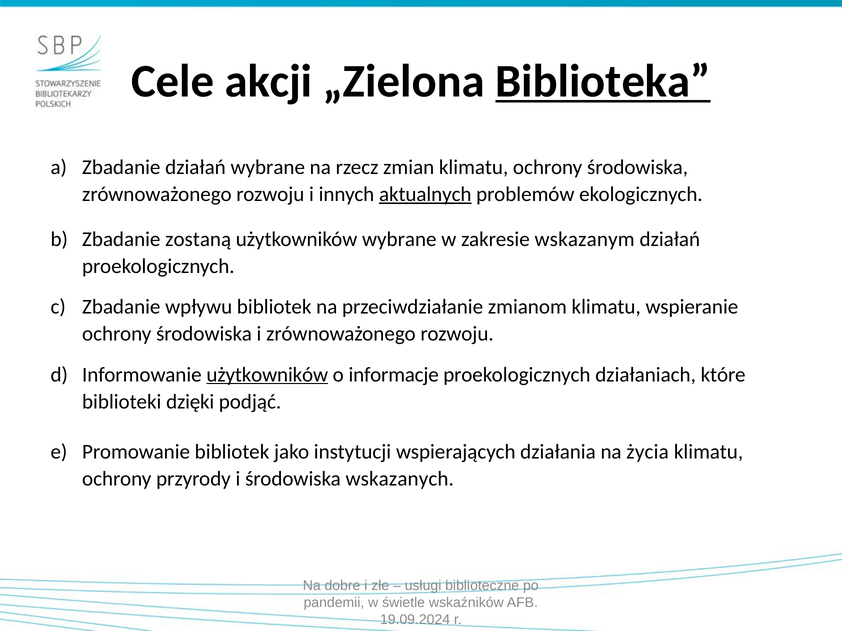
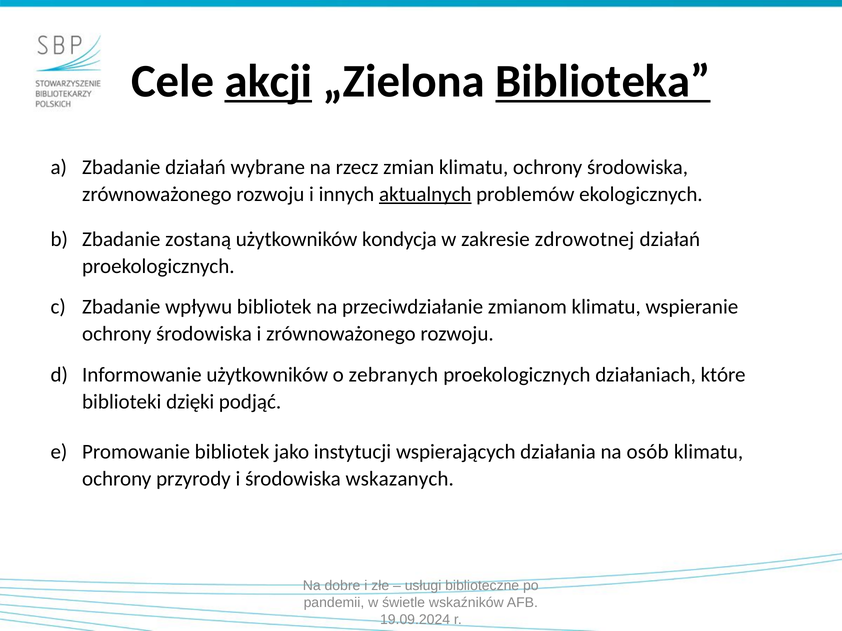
akcji underline: none -> present
użytkowników wybrane: wybrane -> kondycja
wskazanym: wskazanym -> zdrowotnej
użytkowników at (267, 375) underline: present -> none
informacje: informacje -> zebranych
życia: życia -> osób
